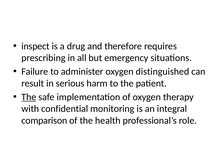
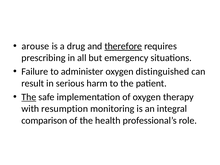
inspect: inspect -> arouse
therefore underline: none -> present
confidential: confidential -> resumption
